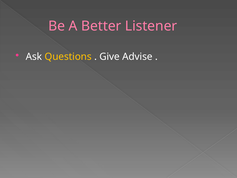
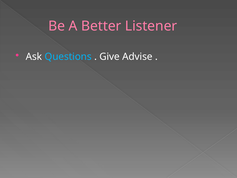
Questions colour: yellow -> light blue
